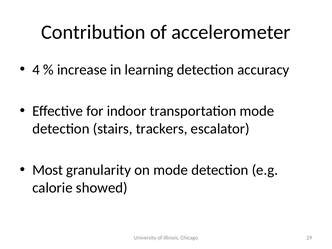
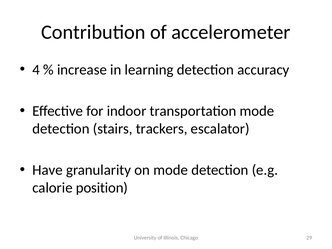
Most: Most -> Have
showed: showed -> position
